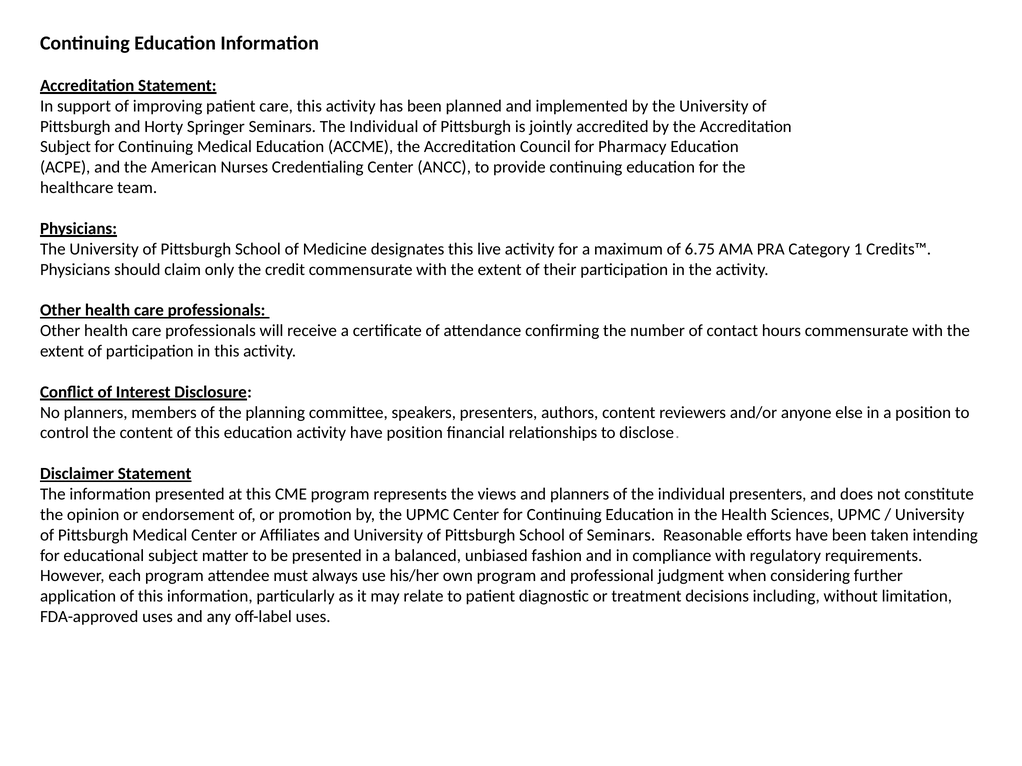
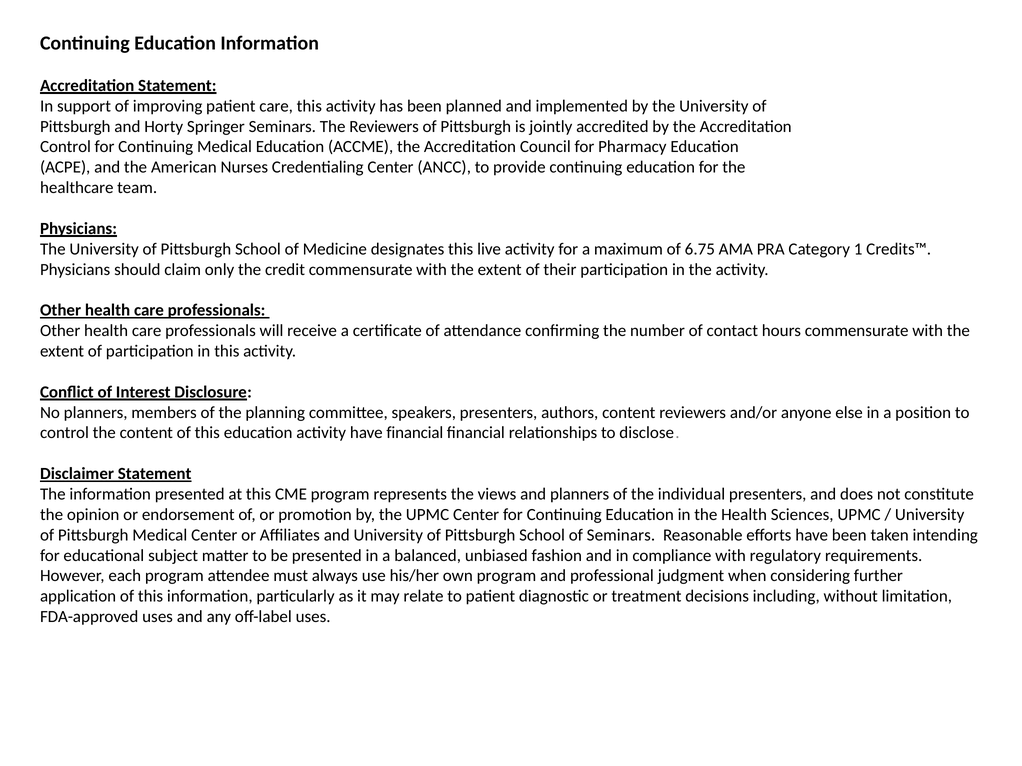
Seminars The Individual: Individual -> Reviewers
Subject at (65, 147): Subject -> Control
have position: position -> financial
